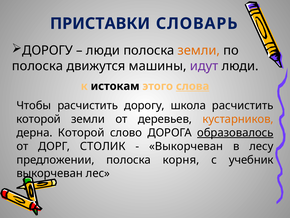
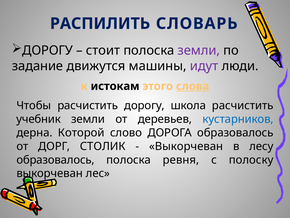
ПРИСТАВКИ: ПРИСТАВКИ -> РАСПИЛИТЬ
люди at (103, 50): люди -> стоит
земли at (199, 50) colour: orange -> purple
полоска at (37, 66): полоска -> задание
которой at (39, 119): которой -> учебник
кустарников colour: orange -> blue
образовалось at (235, 132) underline: present -> none
предложении at (55, 160): предложении -> образовалось
корня: корня -> ревня
учебник: учебник -> полоску
